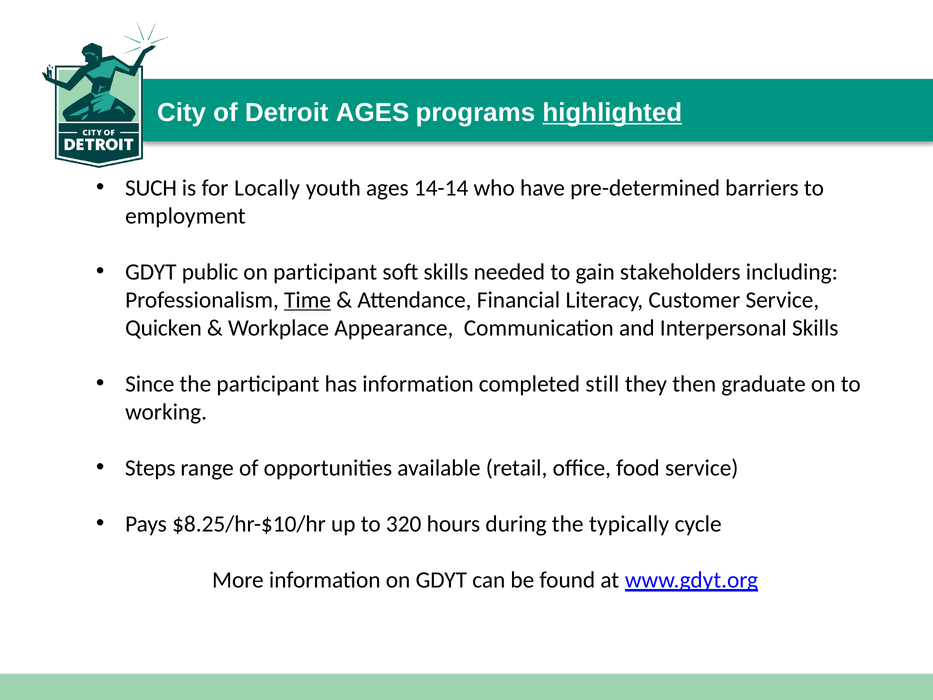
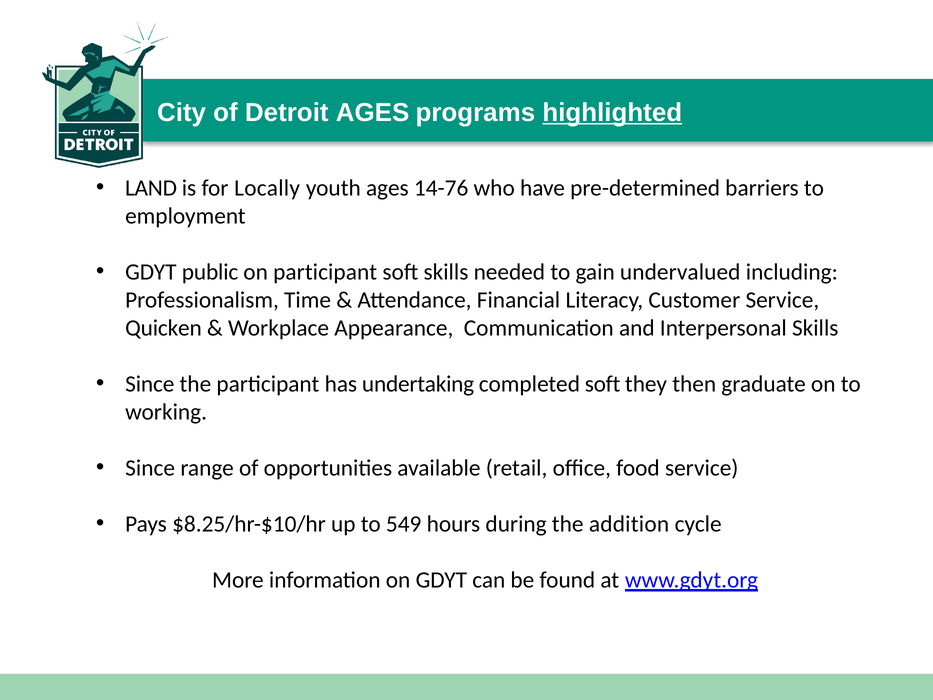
SUCH: SUCH -> LAND
14-14: 14-14 -> 14-76
stakeholders: stakeholders -> undervalued
Time underline: present -> none
has information: information -> undertaking
completed still: still -> soft
Steps at (150, 468): Steps -> Since
320: 320 -> 549
typically: typically -> addition
